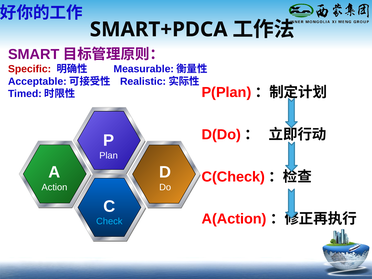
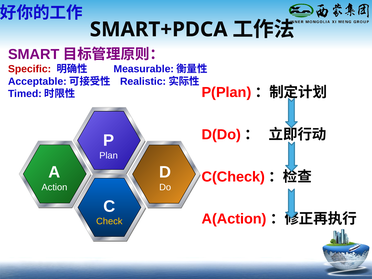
Check colour: light blue -> yellow
